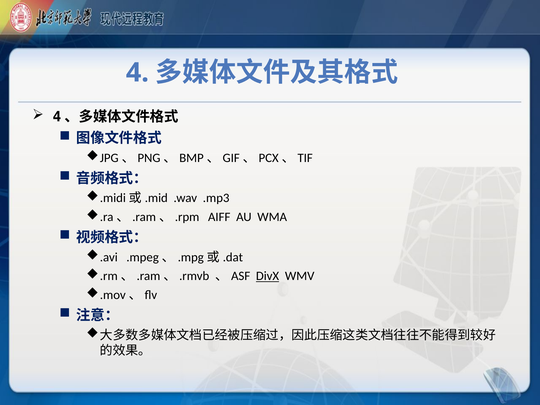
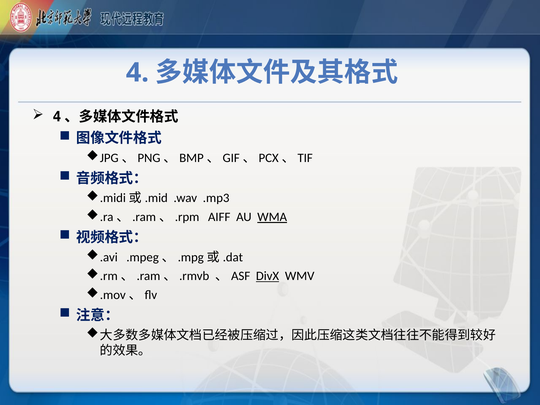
WMA underline: none -> present
